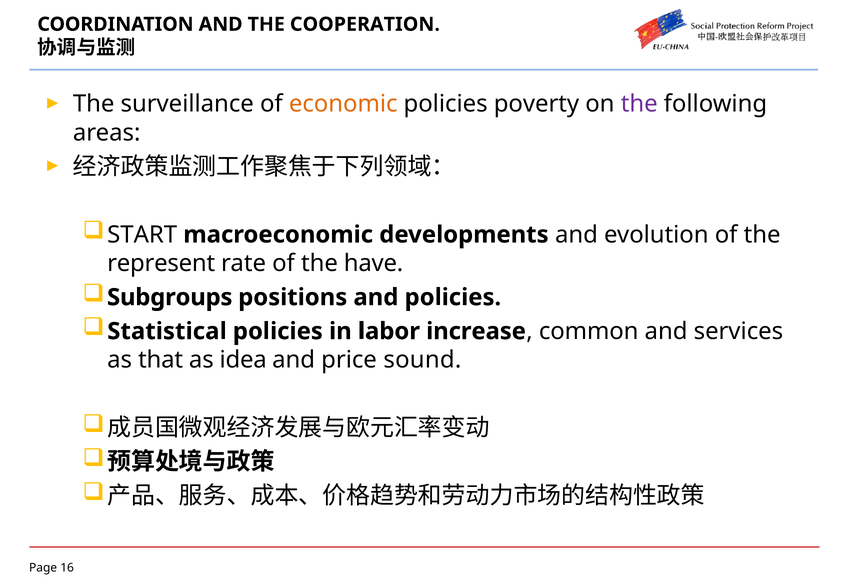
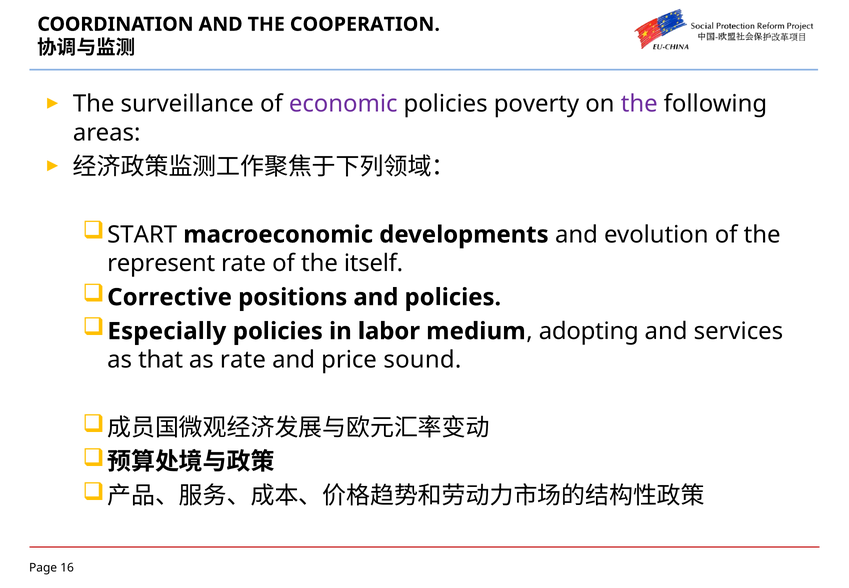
economic colour: orange -> purple
have: have -> itself
Subgroups: Subgroups -> Corrective
Statistical: Statistical -> Especially
increase: increase -> medium
common: common -> adopting
as idea: idea -> rate
